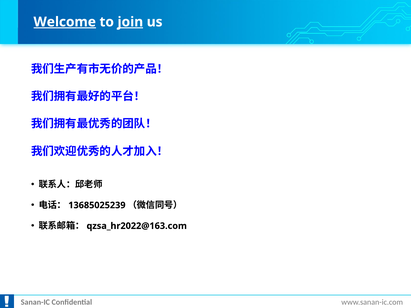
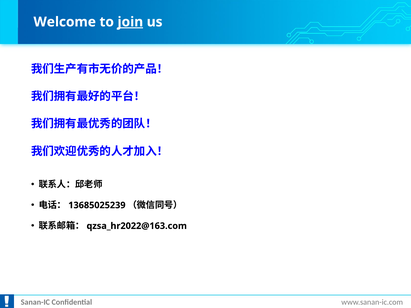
Welcome underline: present -> none
